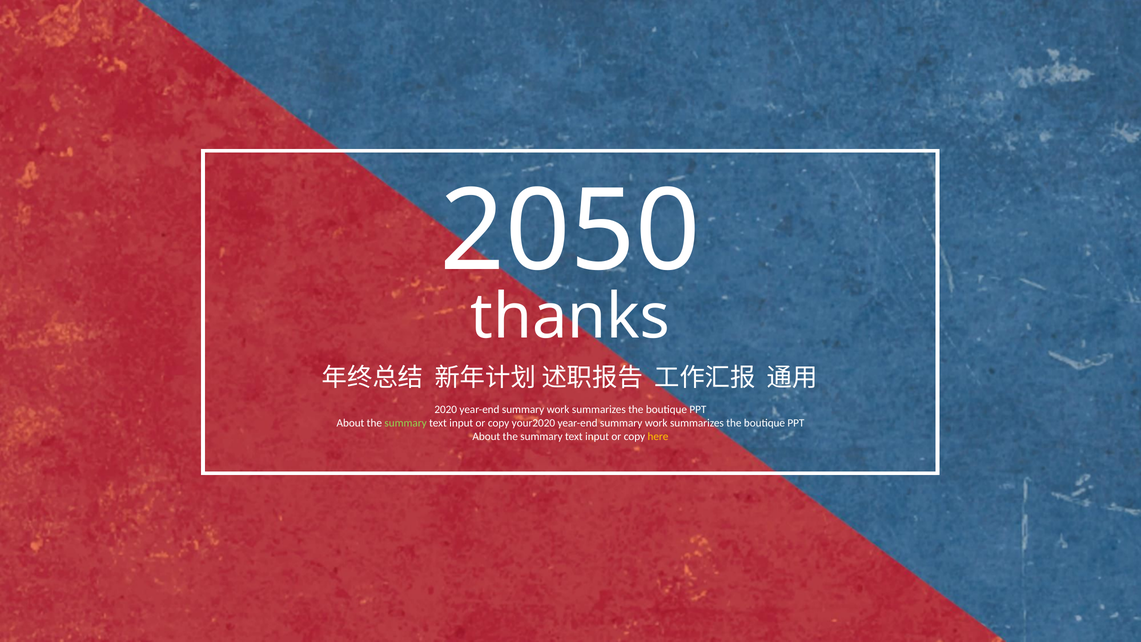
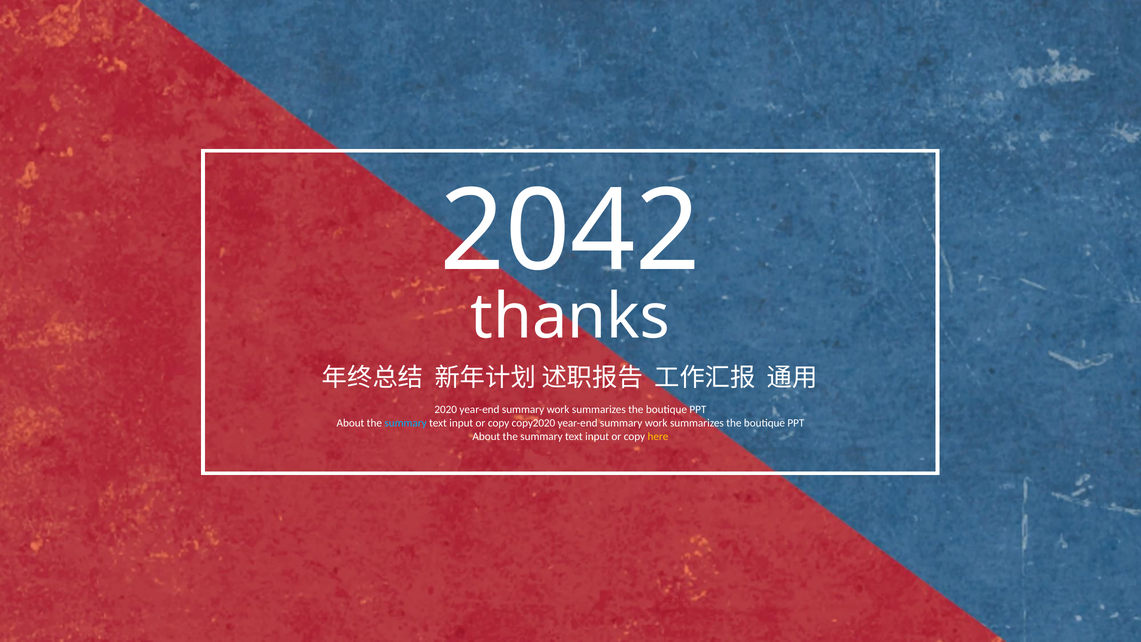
2050: 2050 -> 2042
summary at (406, 423) colour: light green -> light blue
your2020: your2020 -> copy2020
